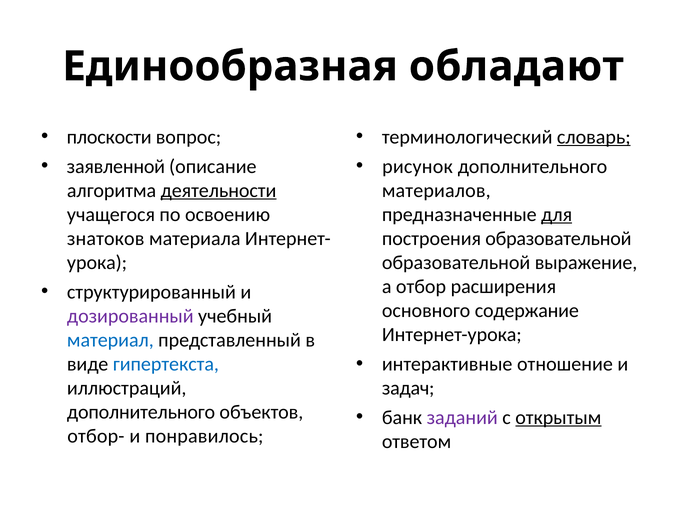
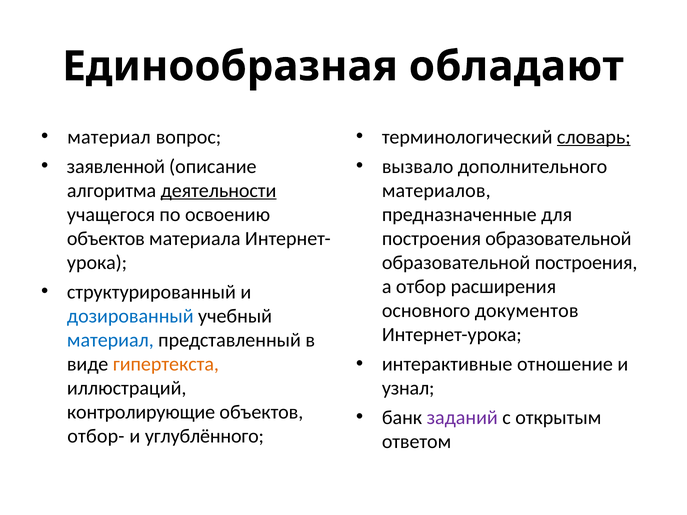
плоскости at (109, 137): плоскости -> материал
рисунок: рисунок -> вызвало
для underline: present -> none
знатоков at (106, 239): знатоков -> объектов
образовательной выражение: выражение -> построения
содержание: содержание -> документов
дозированный colour: purple -> blue
гипертекста colour: blue -> orange
задач: задач -> узнал
дополнительного at (141, 412): дополнительного -> контролирующие
открытым underline: present -> none
понравилось: понравилось -> углублённого
